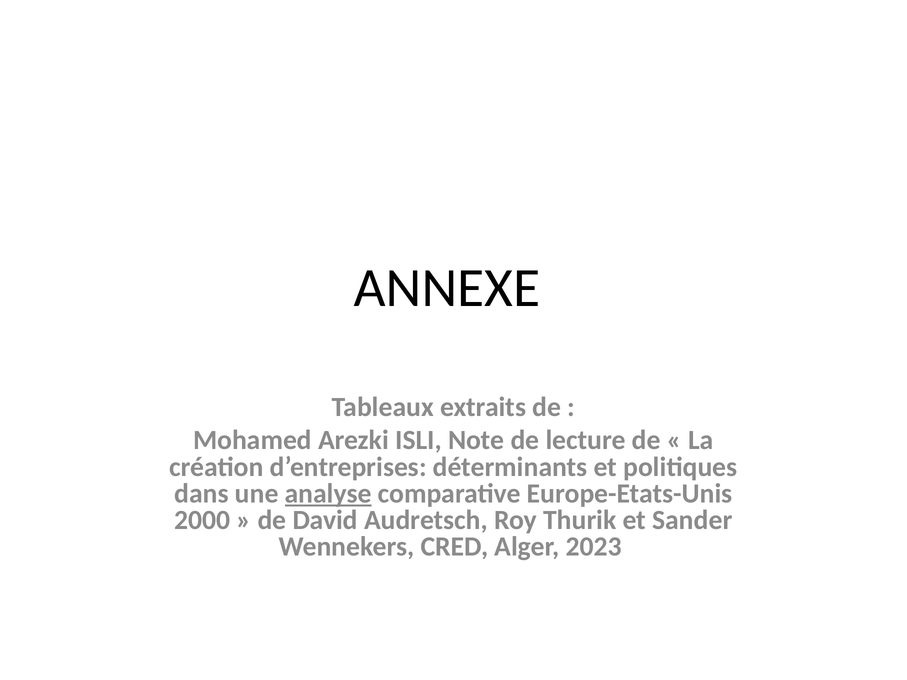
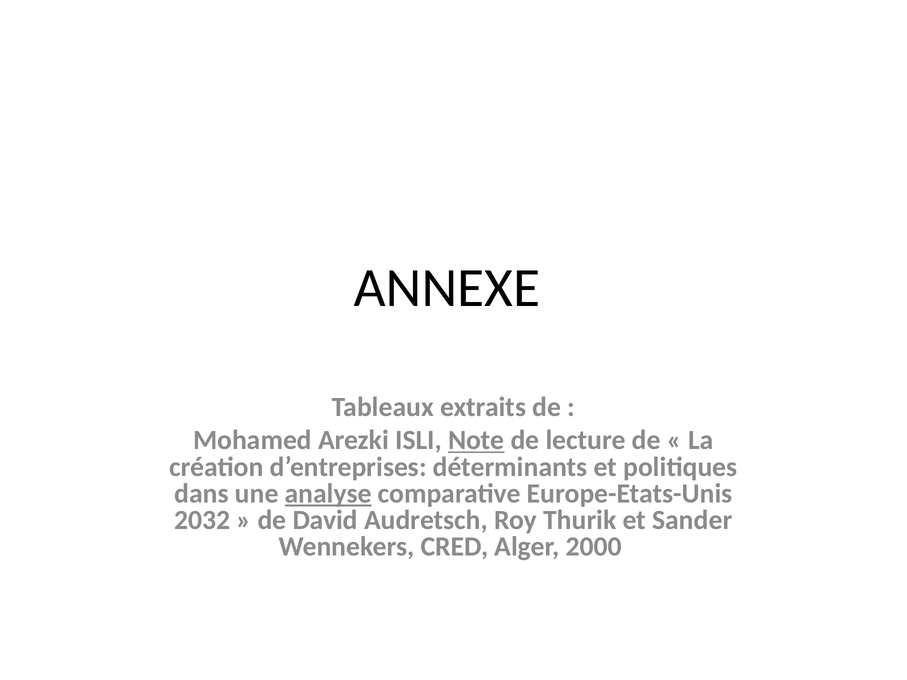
Note underline: none -> present
2000: 2000 -> 2032
2023: 2023 -> 2000
